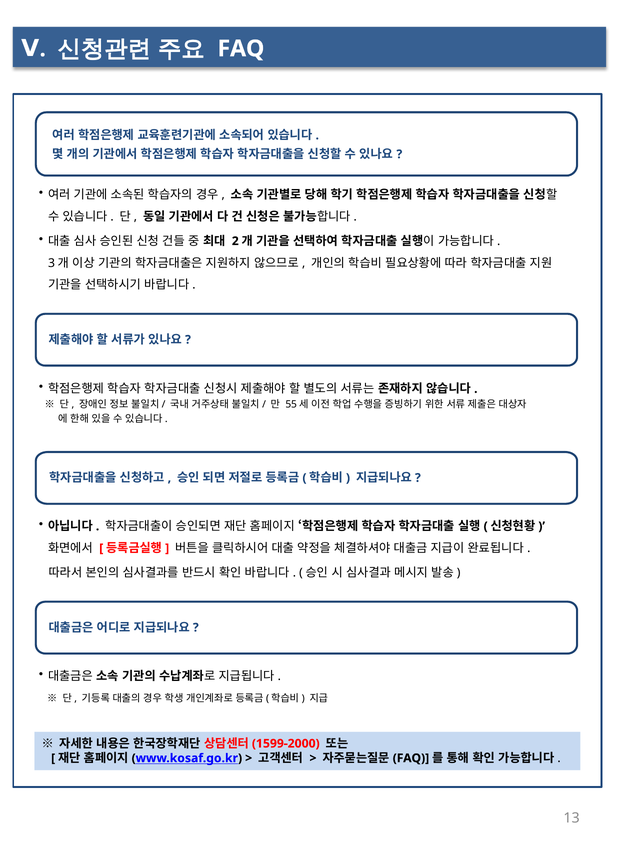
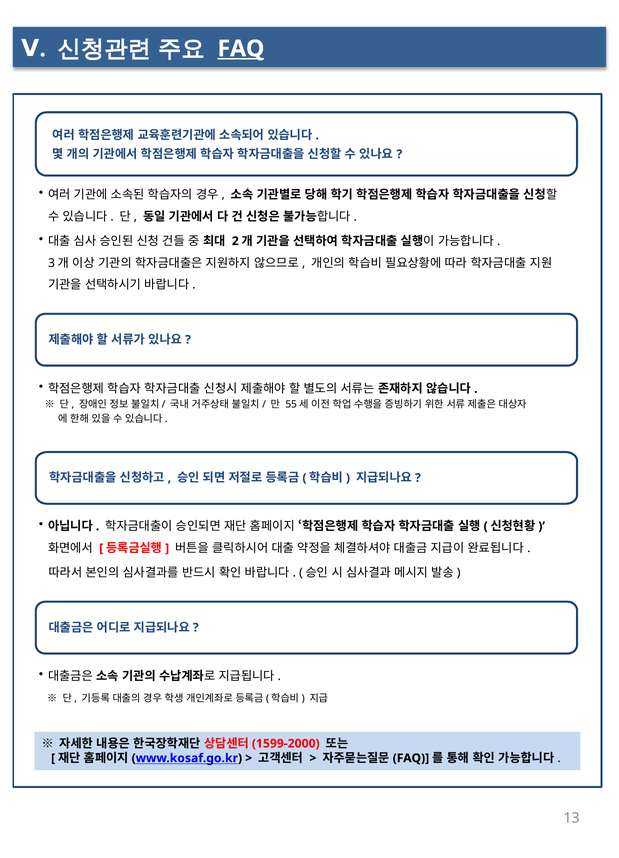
FAQ at (241, 49) underline: none -> present
